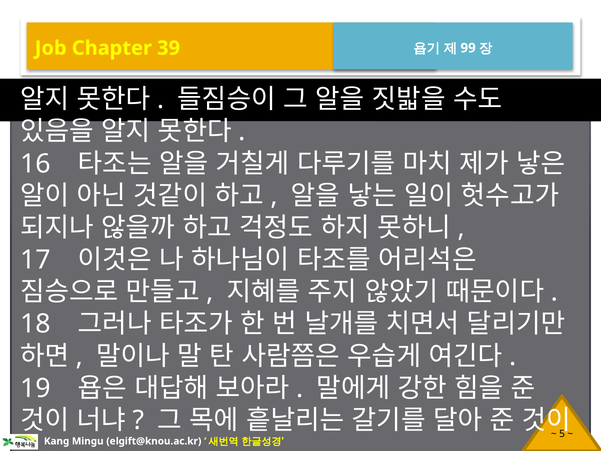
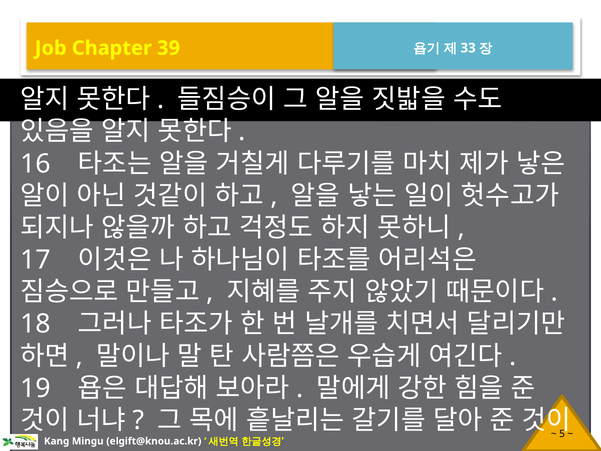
99: 99 -> 33
